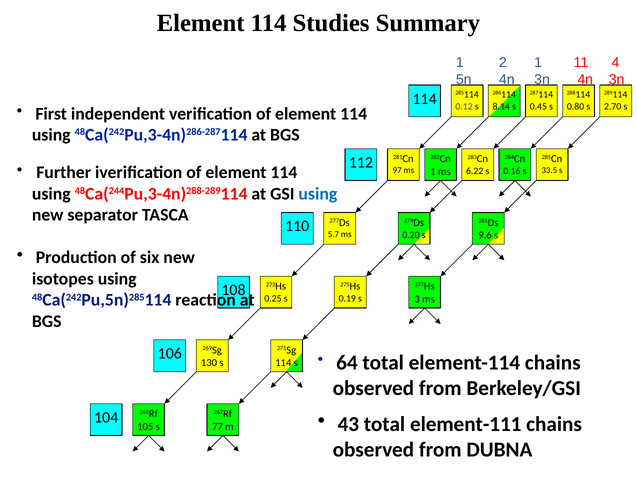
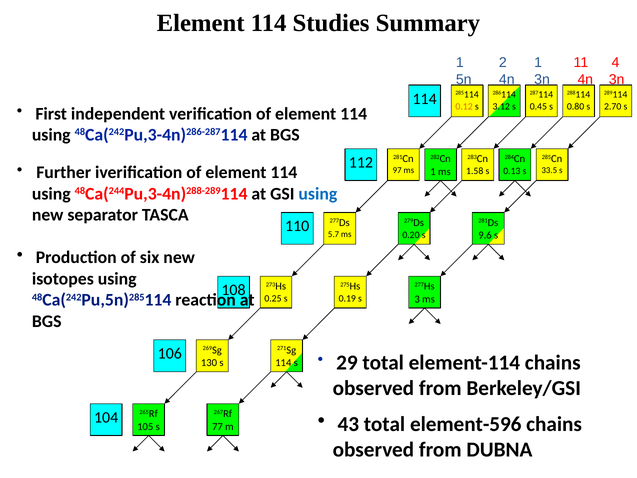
0.12 colour: purple -> orange
8.14: 8.14 -> 3.12
6.22: 6.22 -> 1.58
0.16: 0.16 -> 0.13
64: 64 -> 29
element-111: element-111 -> element-596
